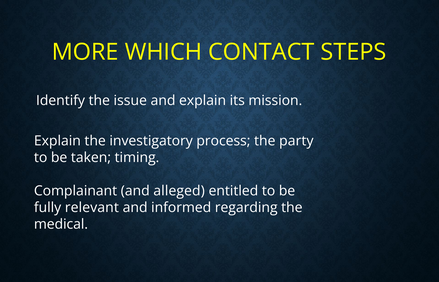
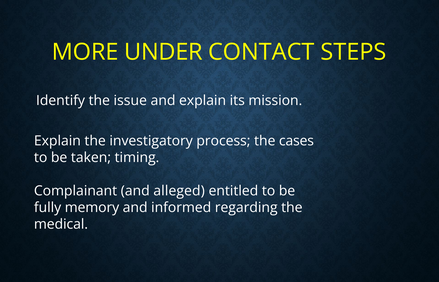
WHICH: WHICH -> UNDER
party: party -> cases
relevant: relevant -> memory
